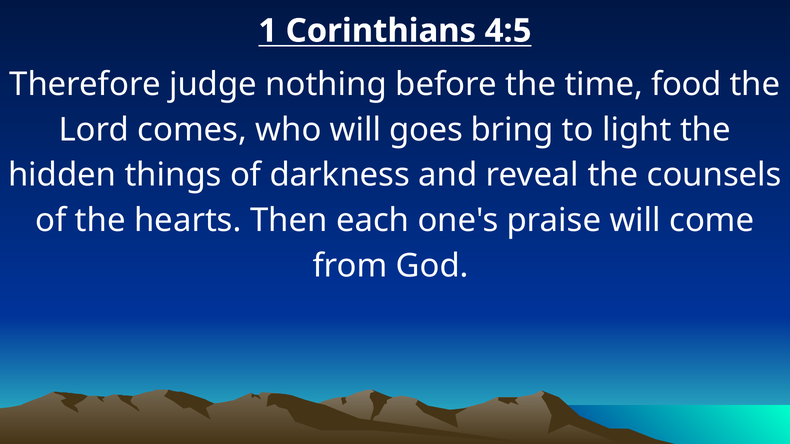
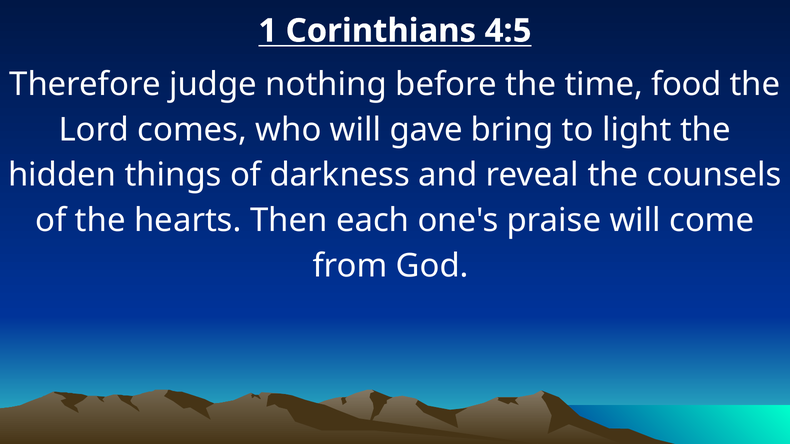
goes: goes -> gave
